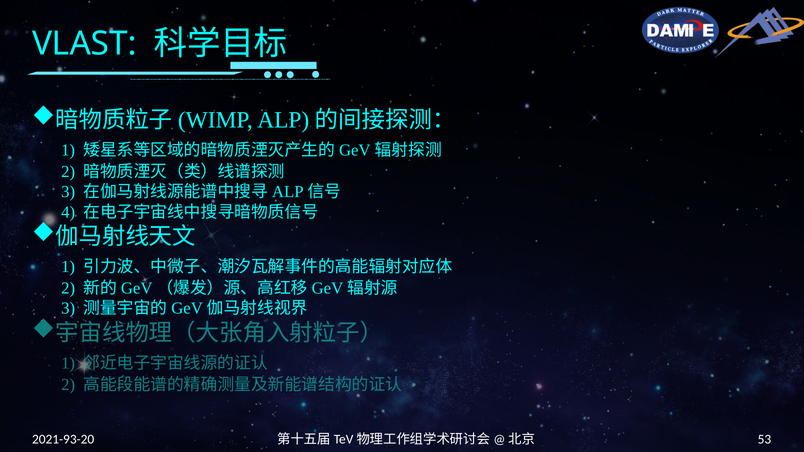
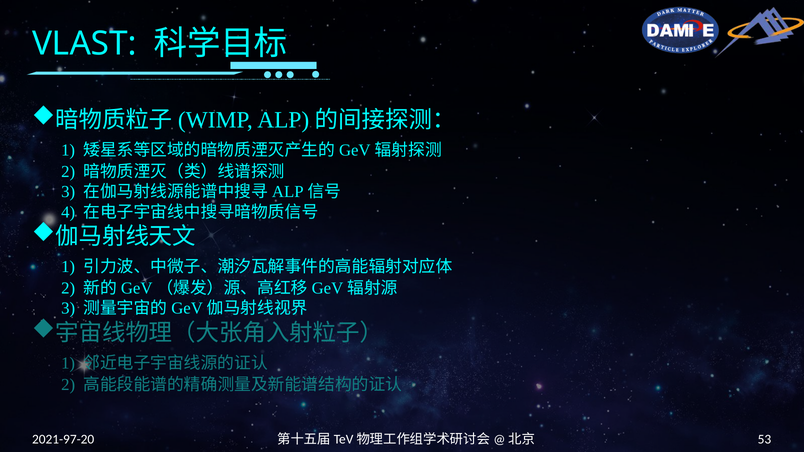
2021-93-20: 2021-93-20 -> 2021-97-20
